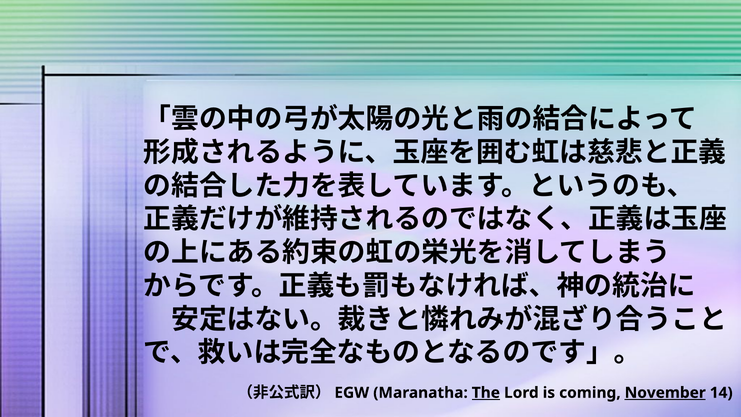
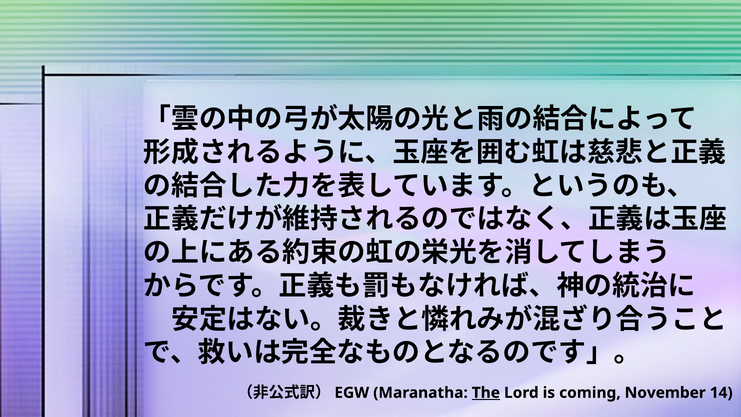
November underline: present -> none
